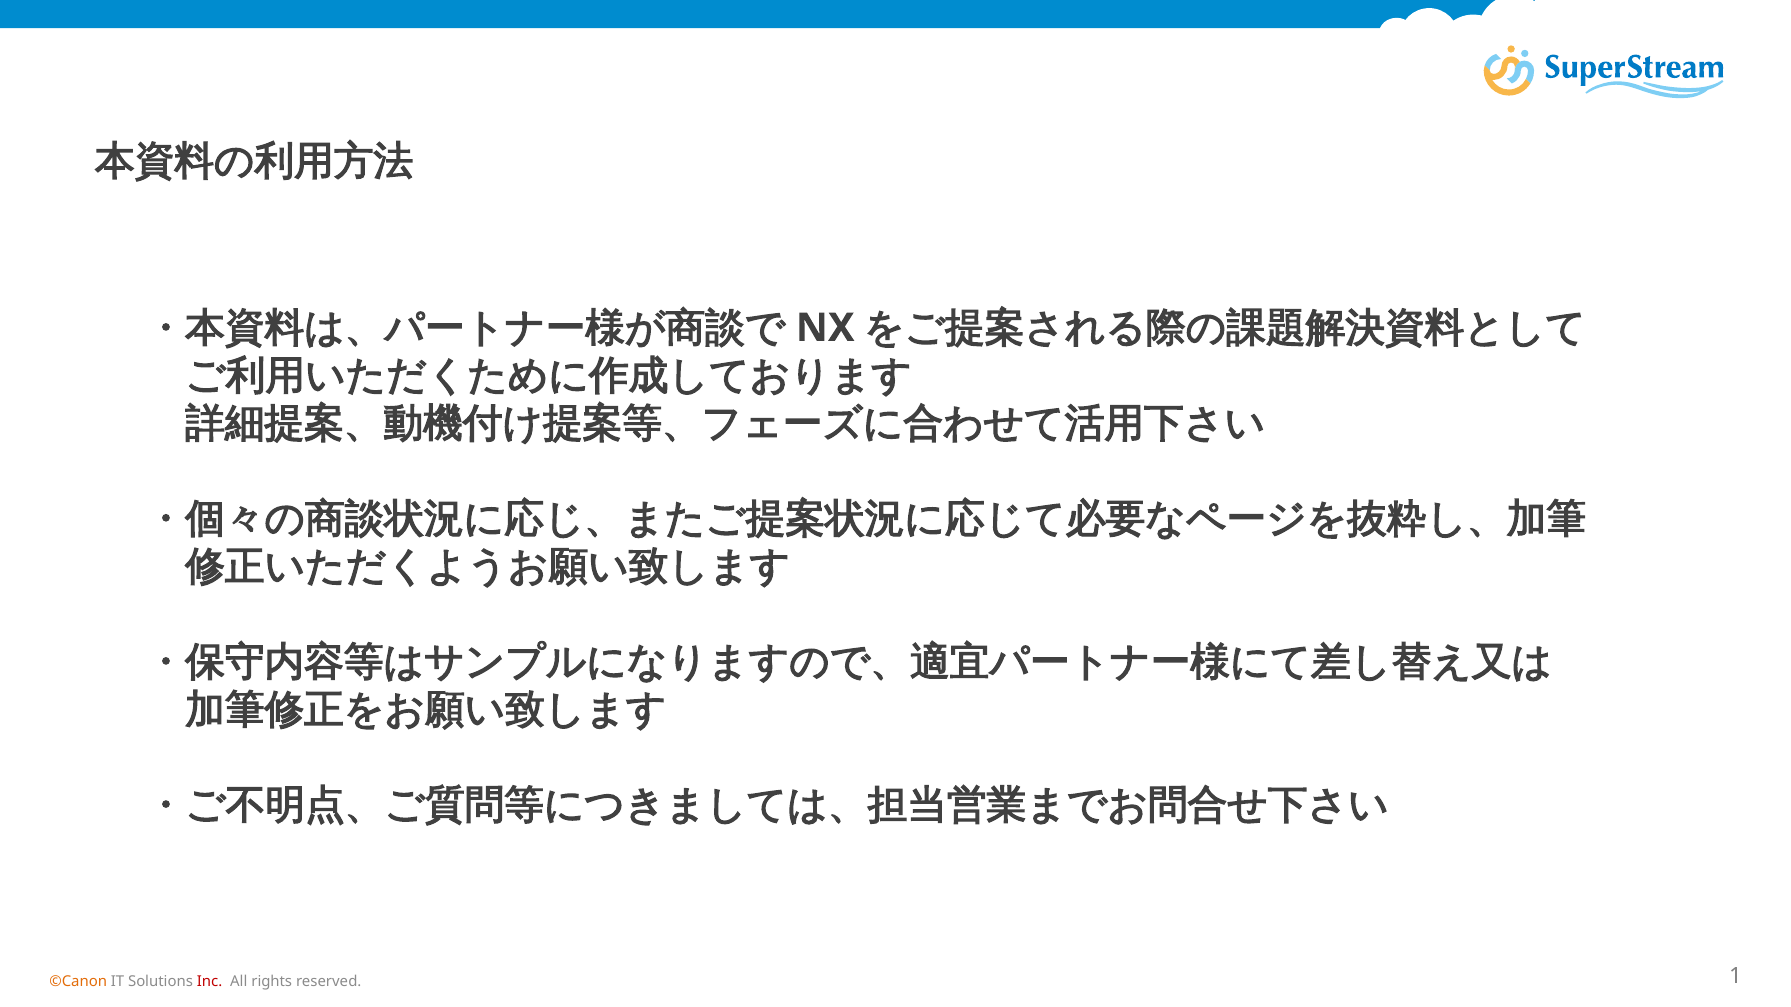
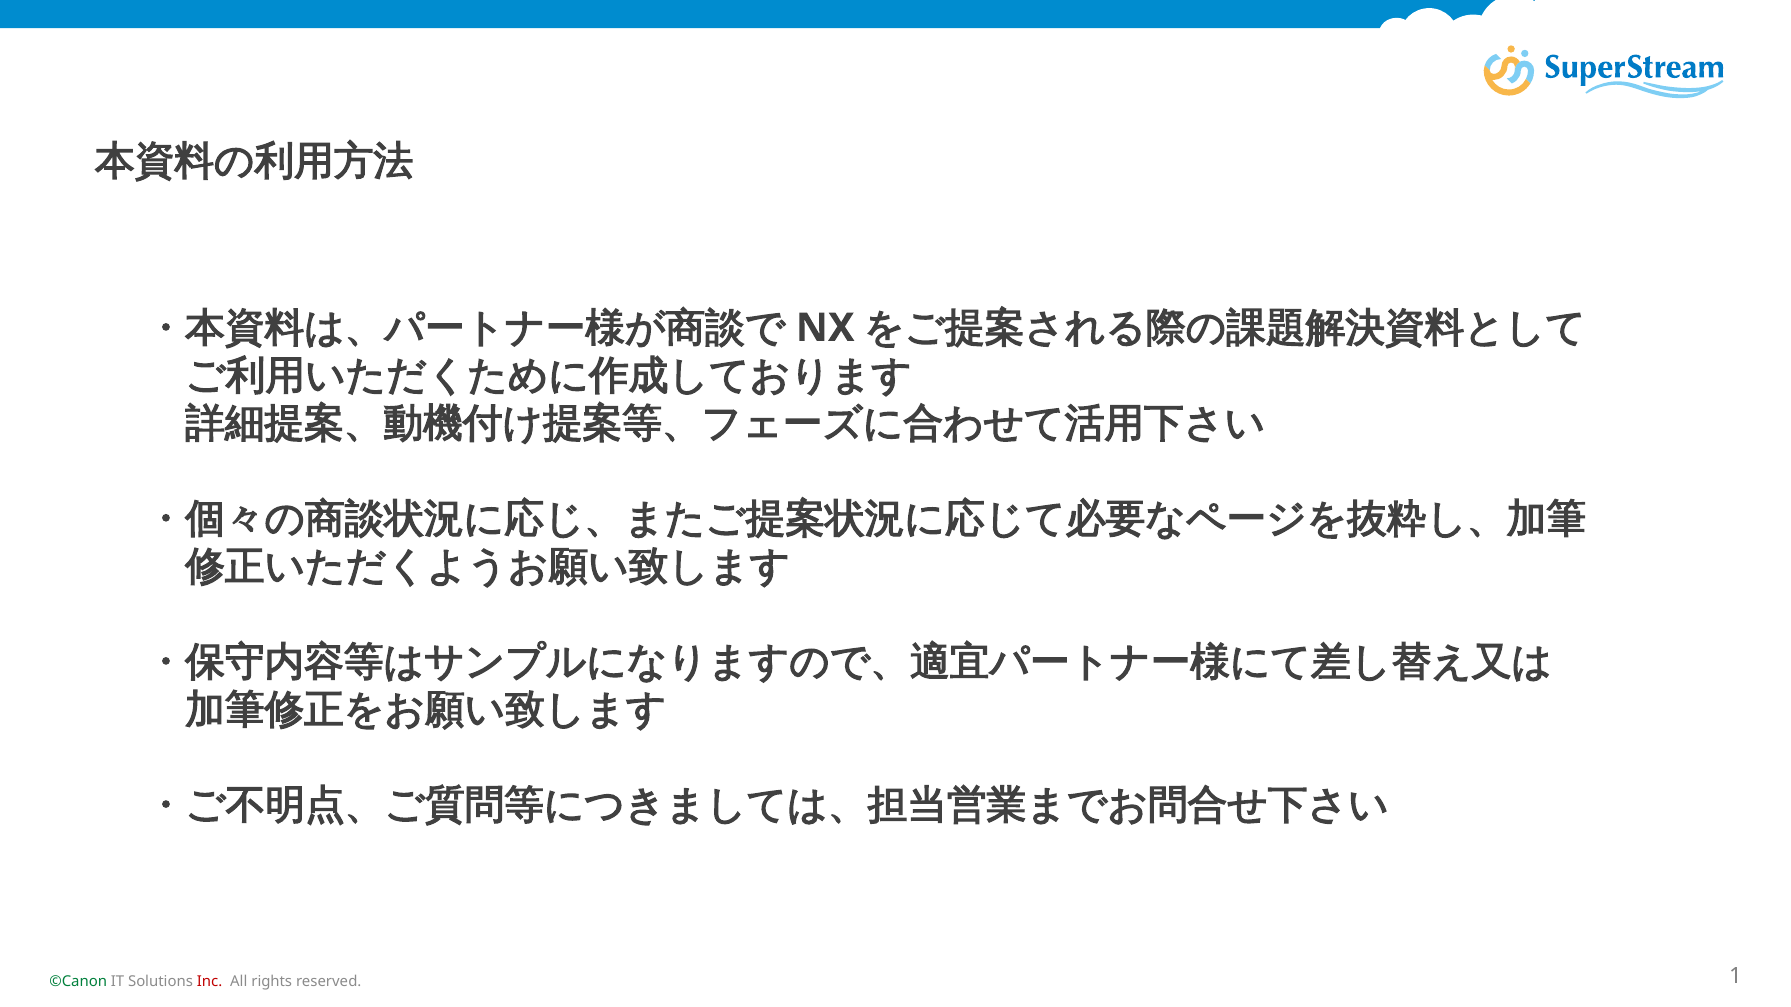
©Canon colour: orange -> green
